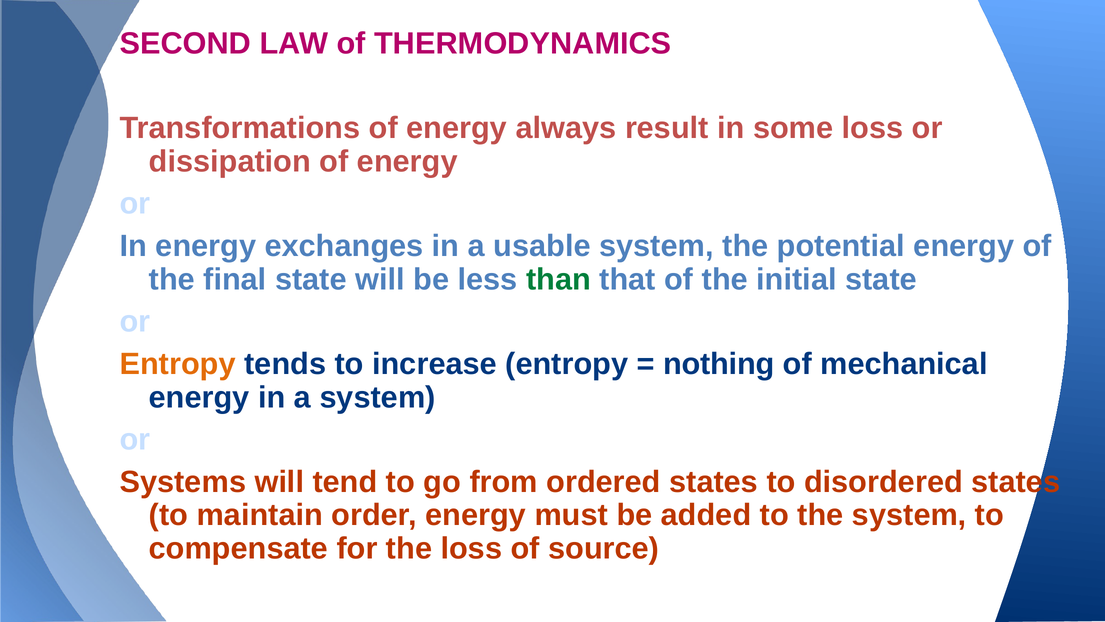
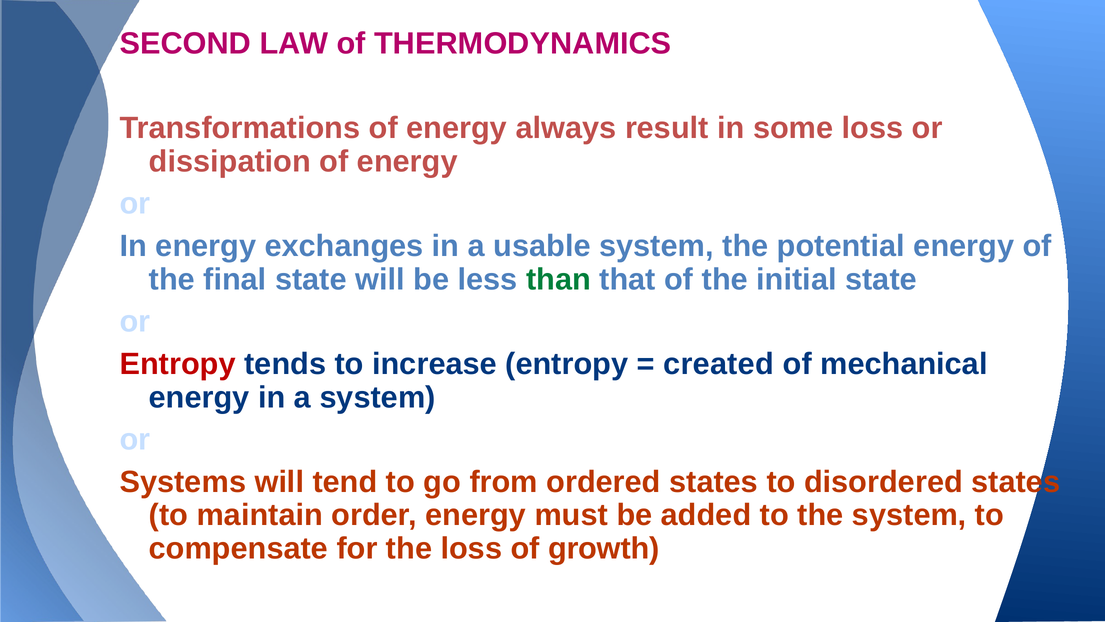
Entropy at (178, 364) colour: orange -> red
nothing: nothing -> created
source: source -> growth
